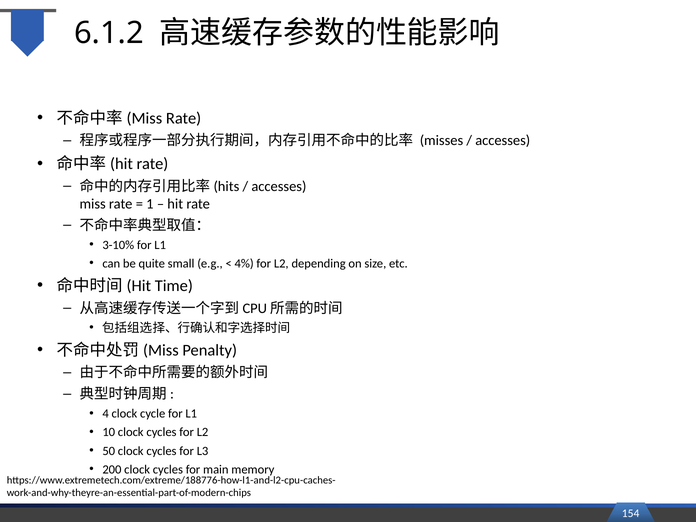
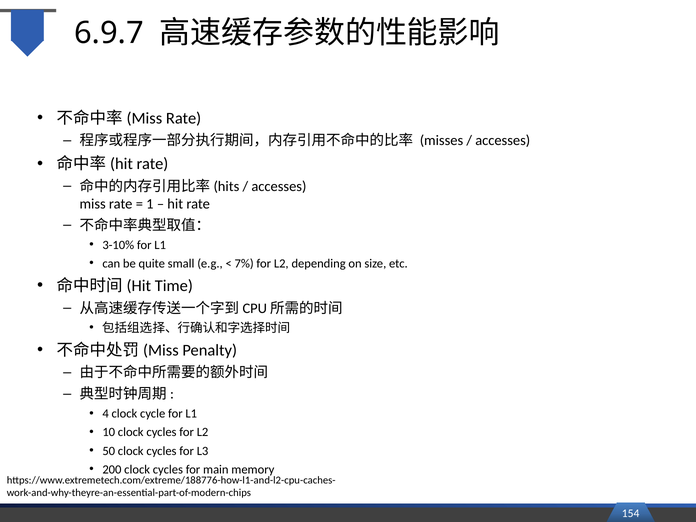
6.1.2: 6.1.2 -> 6.9.7
4%: 4% -> 7%
